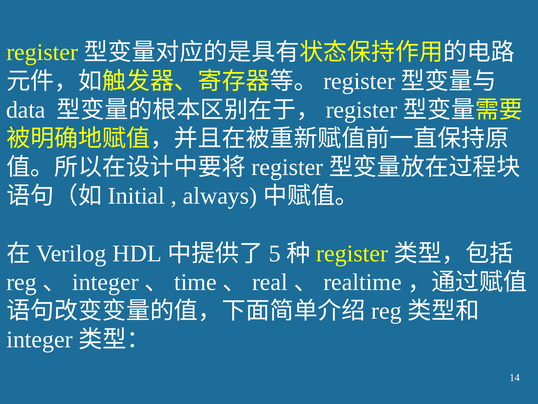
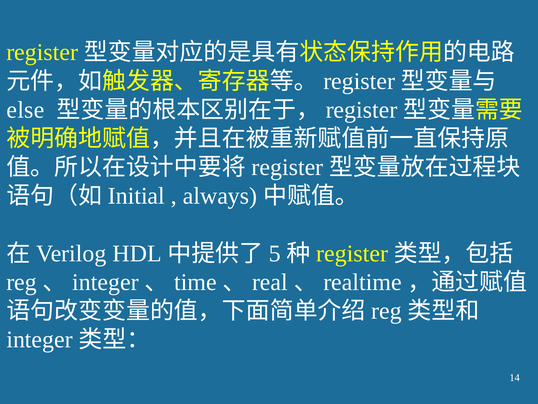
data: data -> else
